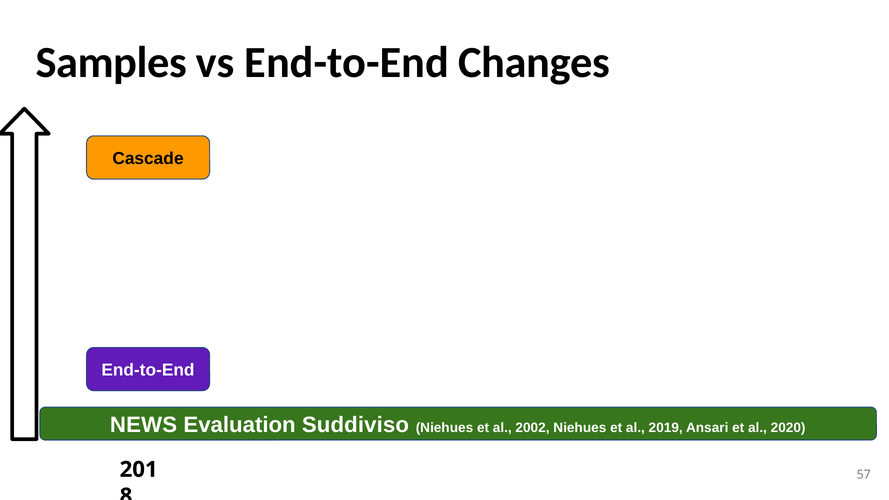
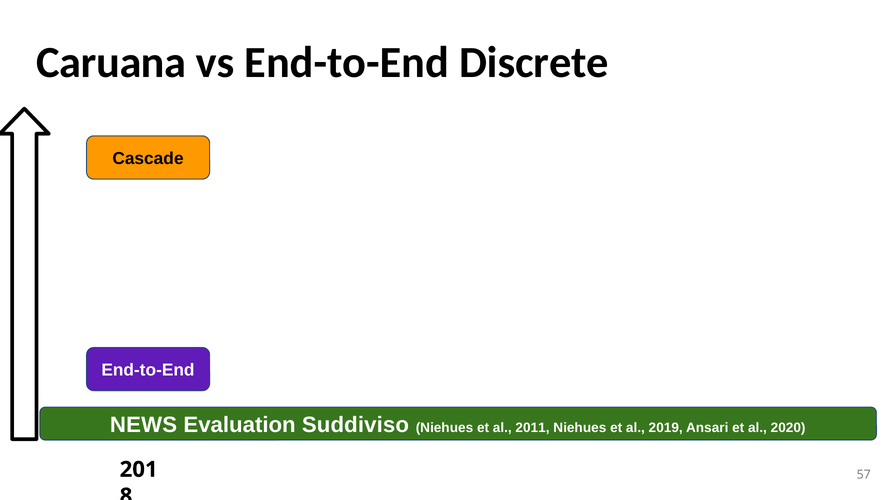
Samples: Samples -> Caruana
Changes: Changes -> Discrete
2002: 2002 -> 2011
